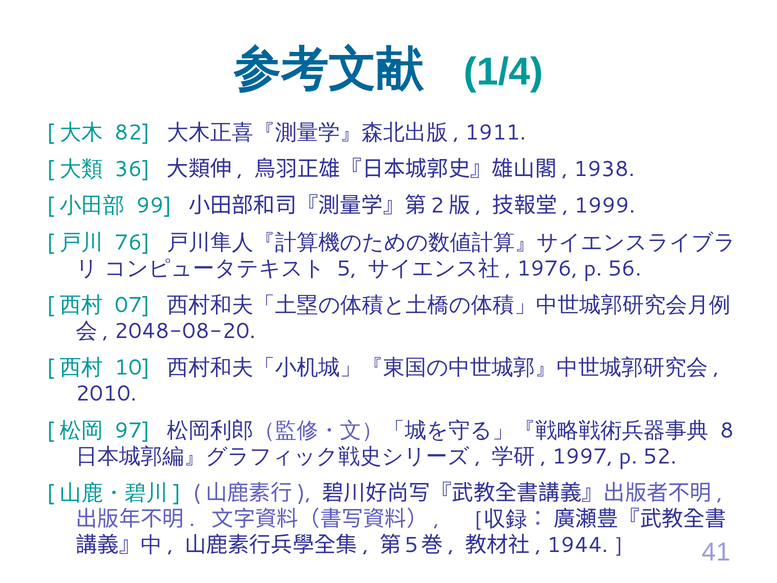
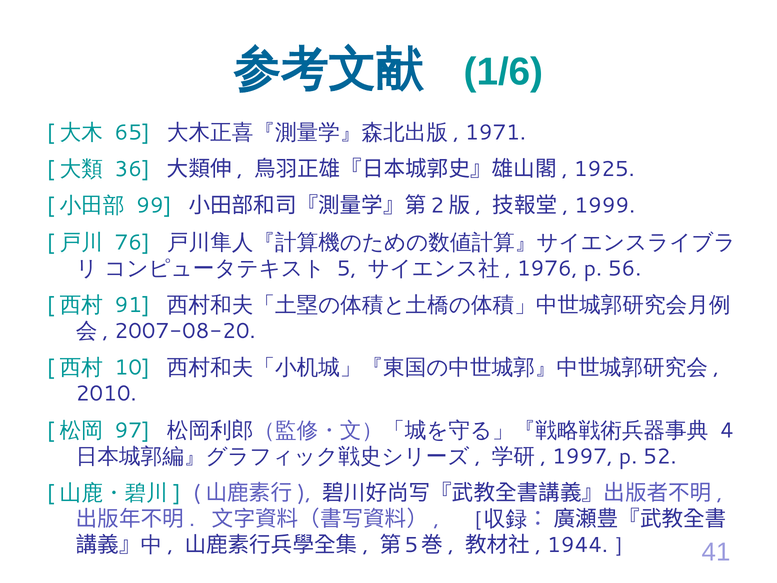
1/4: 1/4 -> 1/6
82: 82 -> 65
1911: 1911 -> 1971
1938: 1938 -> 1925
07: 07 -> 91
2048-08-20: 2048-08-20 -> 2007-08-20
8: 8 -> 4
